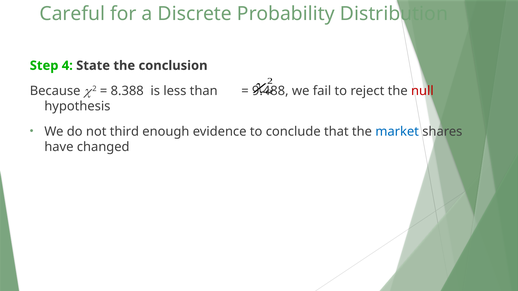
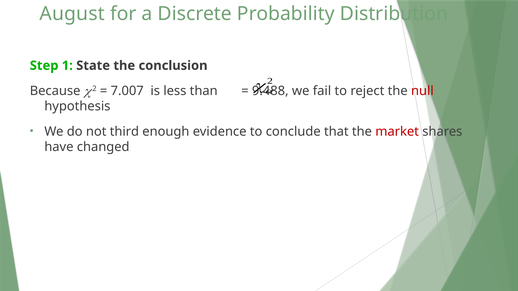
Careful: Careful -> August
4: 4 -> 1
8.388: 8.388 -> 7.007
market colour: blue -> red
